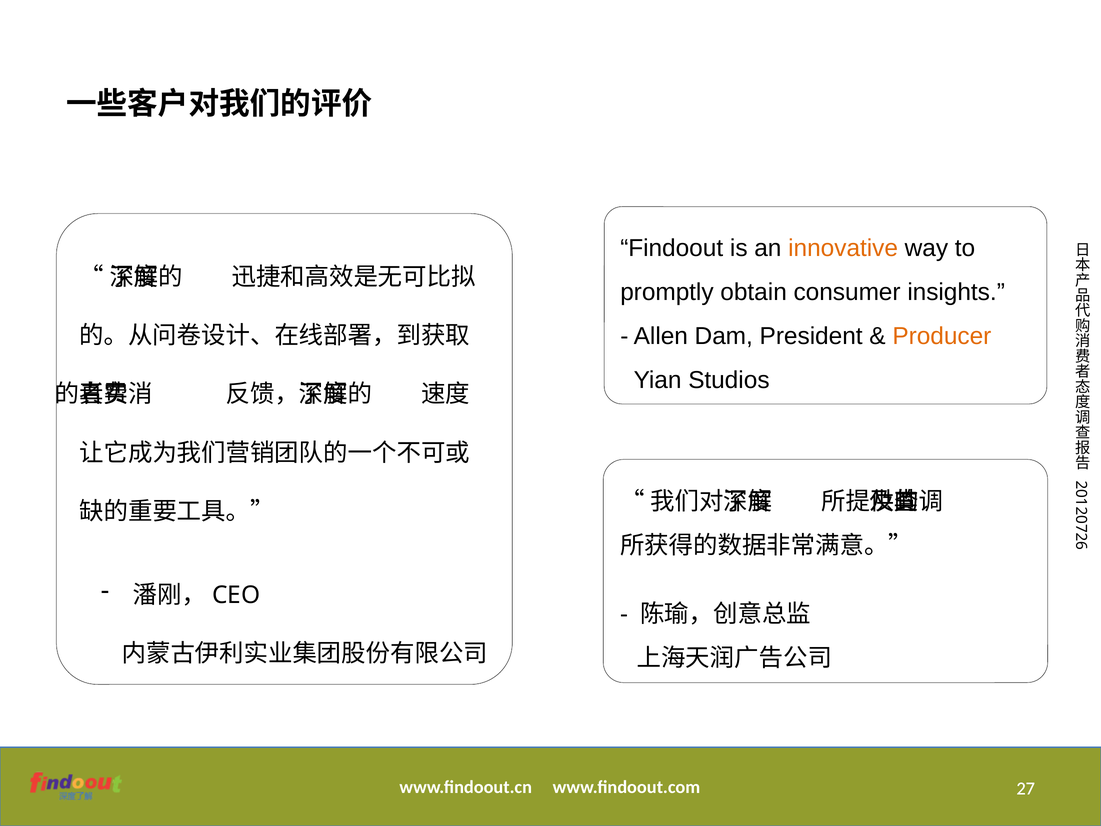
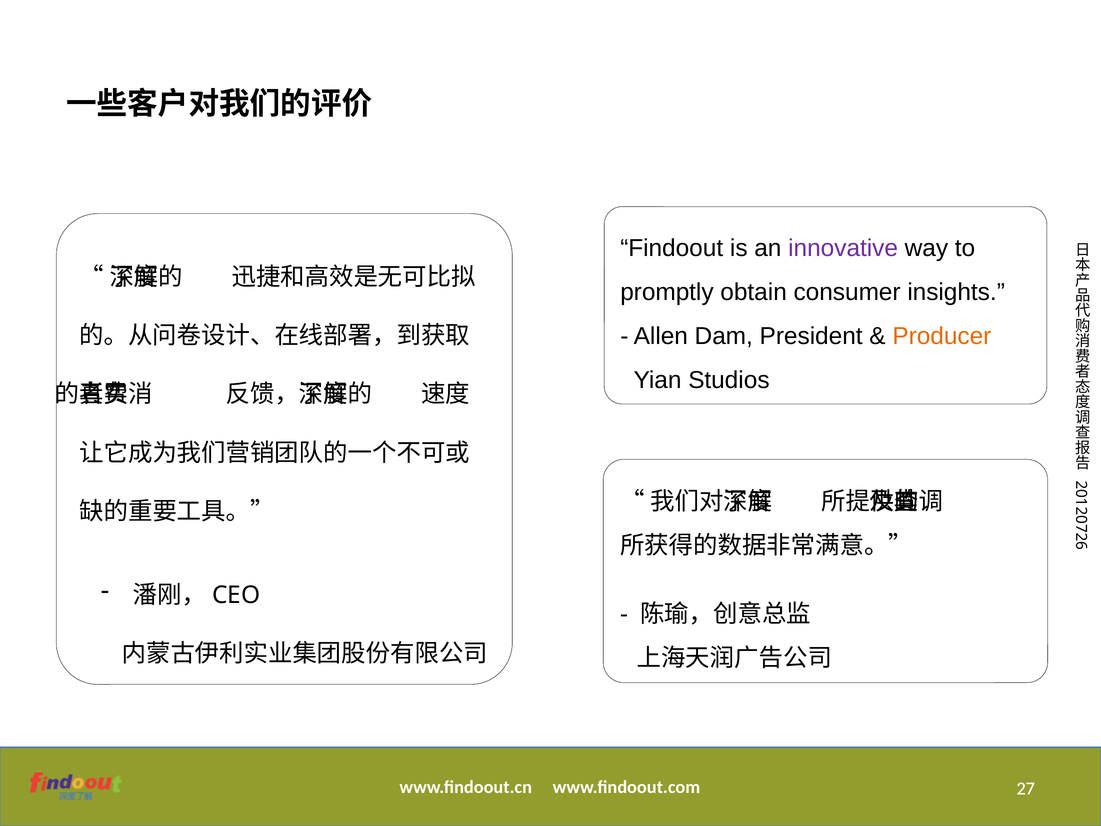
innovative colour: orange -> purple
